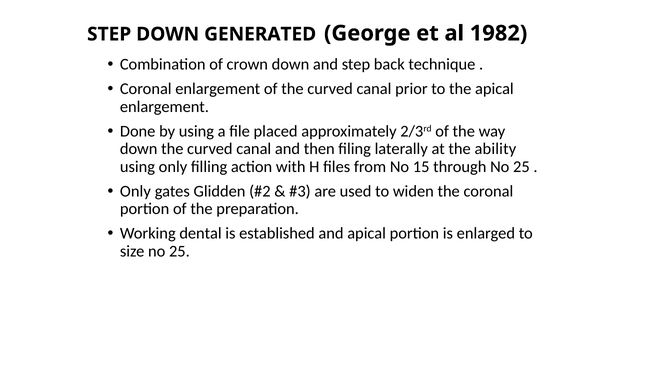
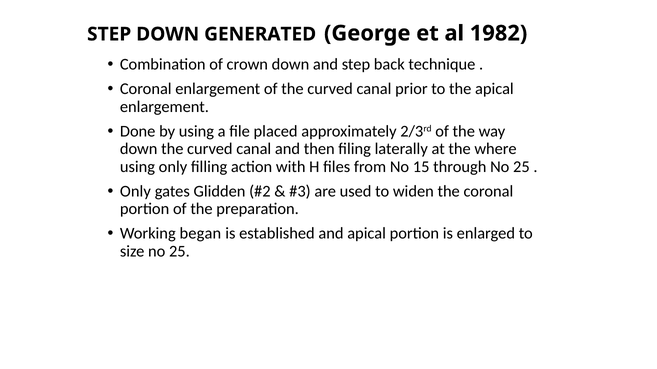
ability: ability -> where
dental: dental -> began
